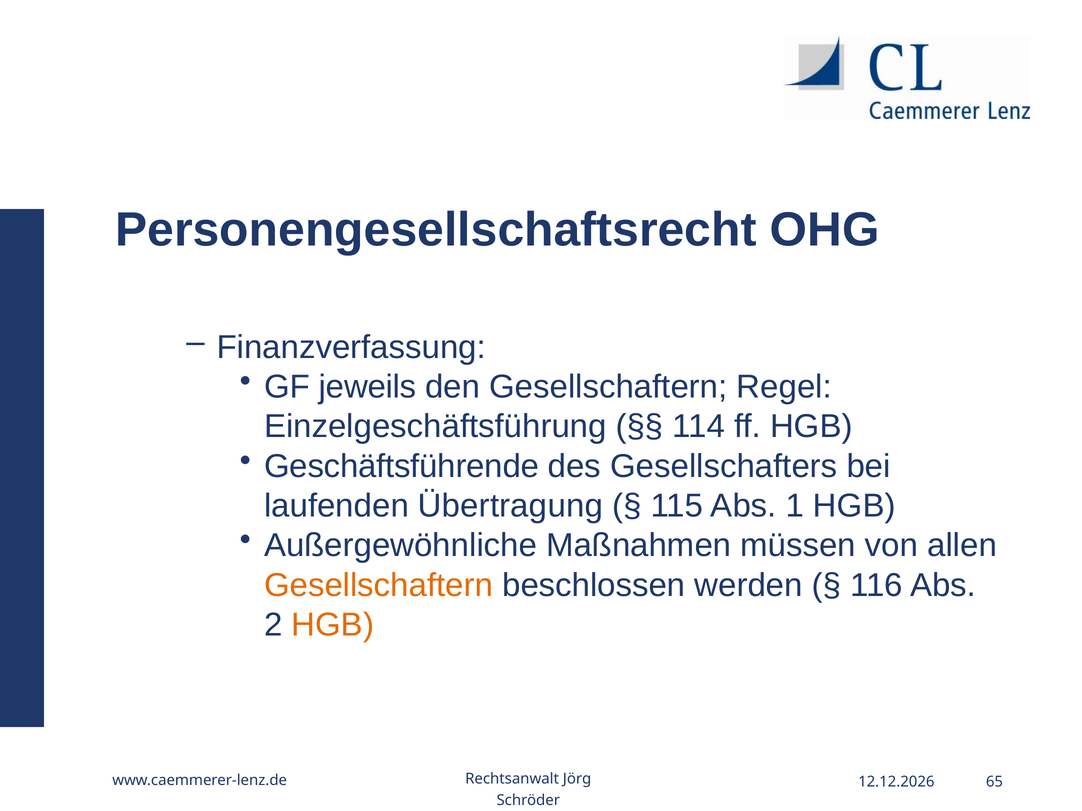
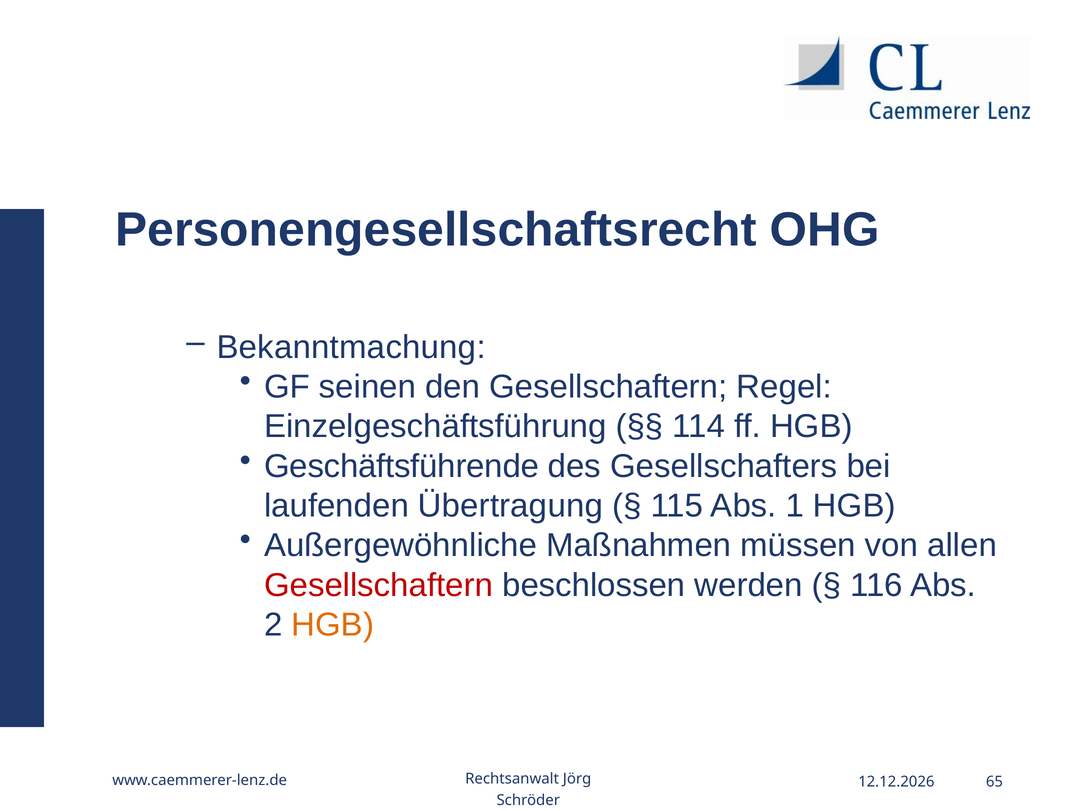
Finanzverfassung: Finanzverfassung -> Bekanntmachung
jeweils: jeweils -> seinen
Gesellschaftern at (379, 585) colour: orange -> red
